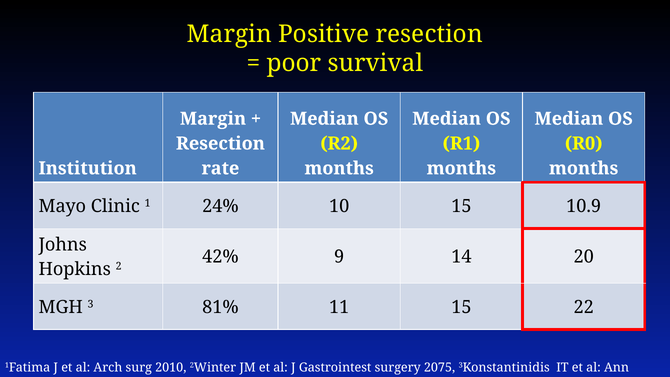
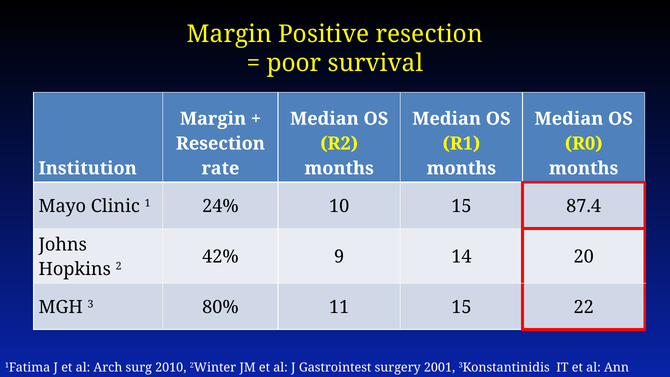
10.9: 10.9 -> 87.4
81%: 81% -> 80%
2075: 2075 -> 2001
